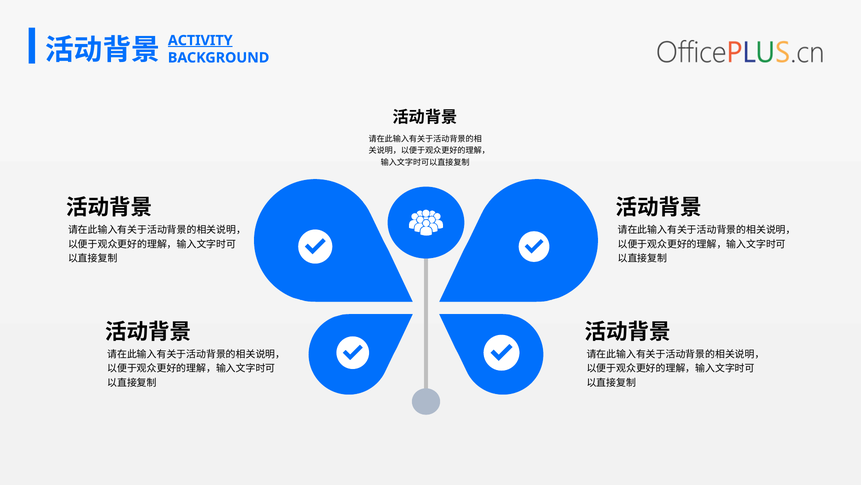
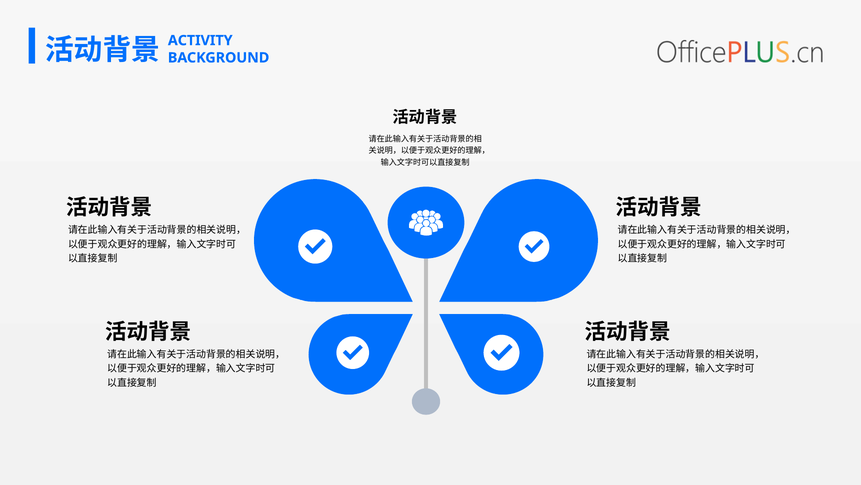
ACTIVITY underline: present -> none
